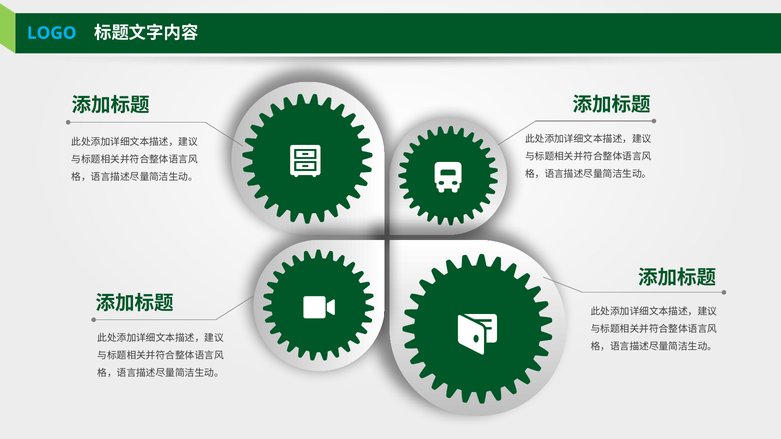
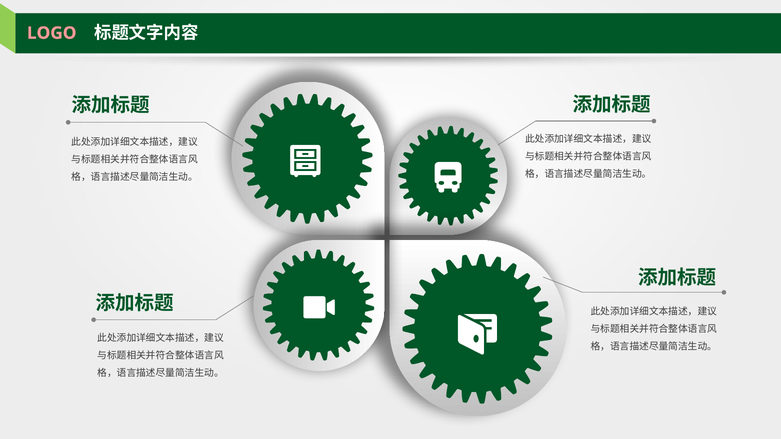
LOGO colour: light blue -> pink
